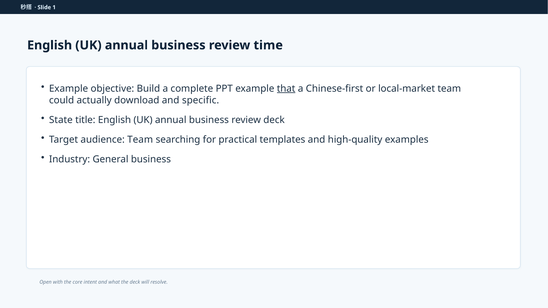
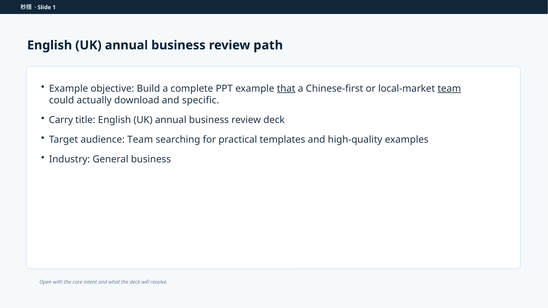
time: time -> path
team at (449, 89) underline: none -> present
State: State -> Carry
